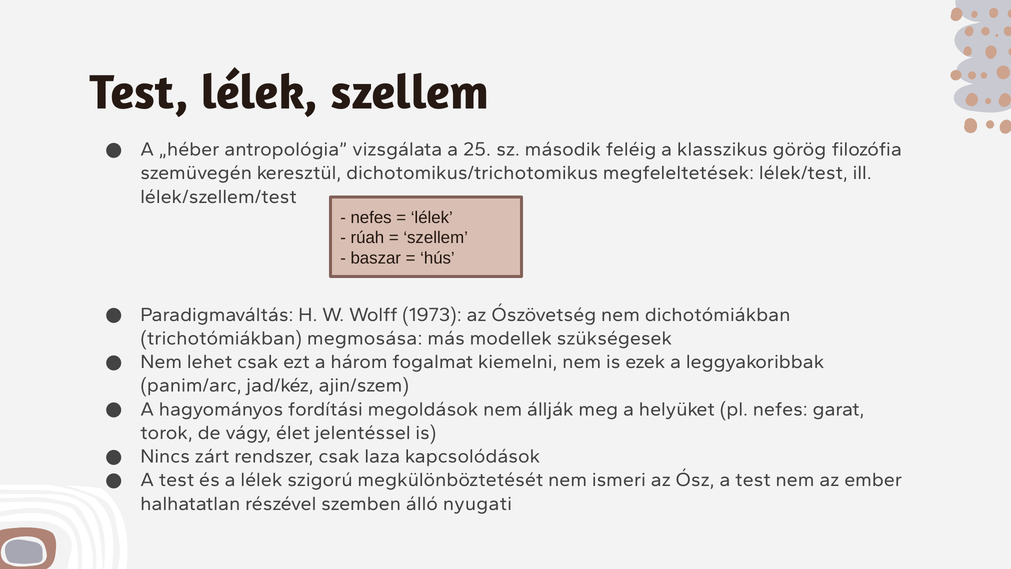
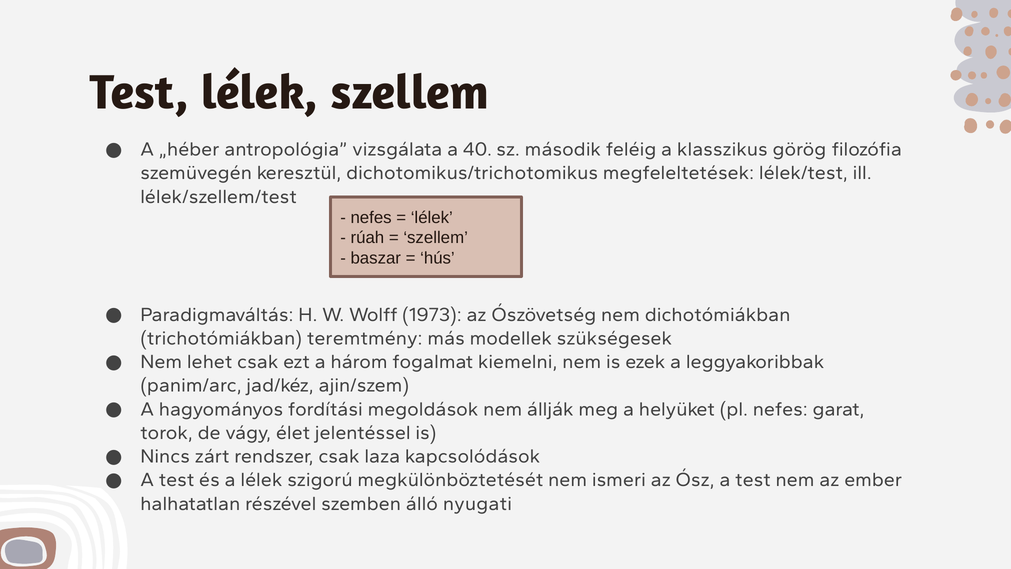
25: 25 -> 40
megmosása: megmosása -> teremtmény
